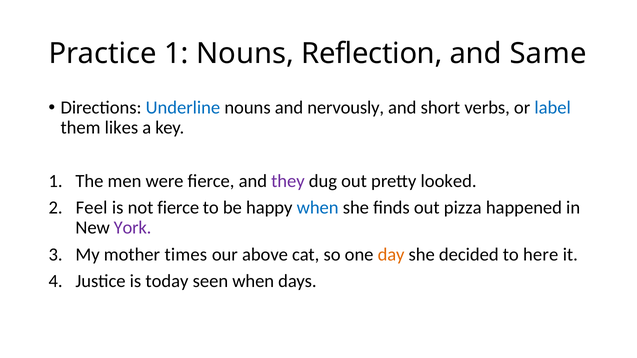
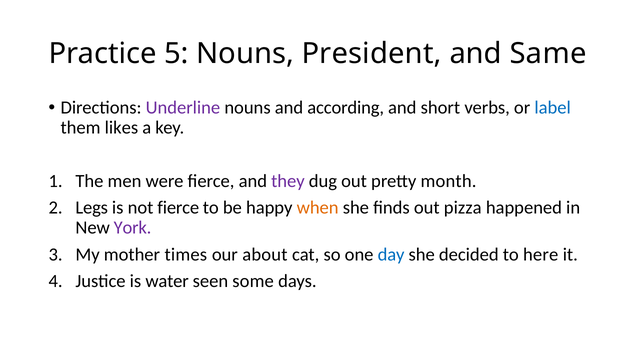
Practice 1: 1 -> 5
Reflection: Reflection -> President
Underline colour: blue -> purple
nervously: nervously -> according
looked: looked -> month
Feel: Feel -> Legs
when at (318, 208) colour: blue -> orange
above: above -> about
day colour: orange -> blue
today: today -> water
seen when: when -> some
